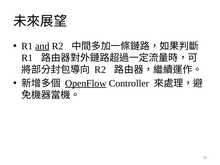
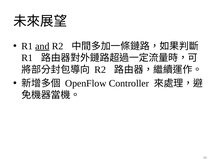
OpenFlow underline: present -> none
